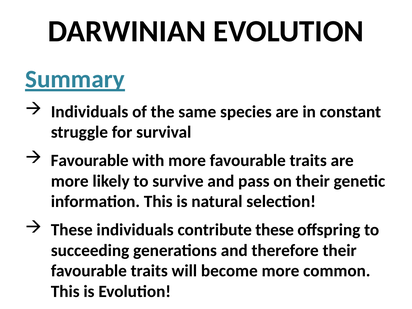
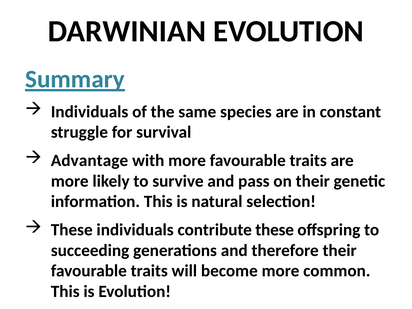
Favourable at (90, 160): Favourable -> Advantage
